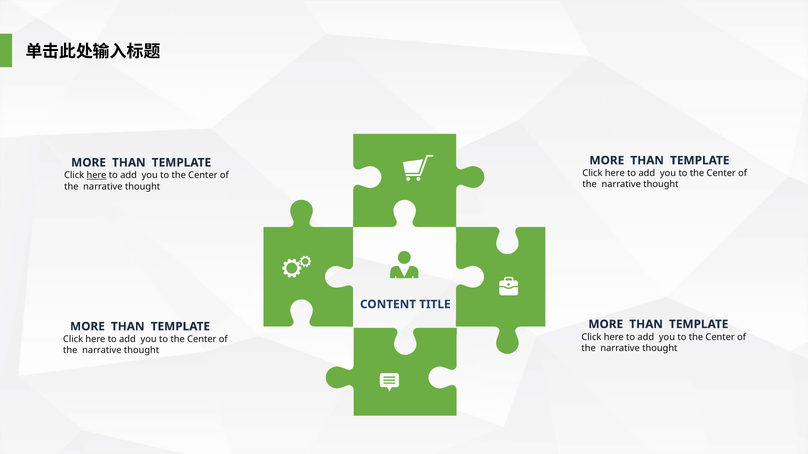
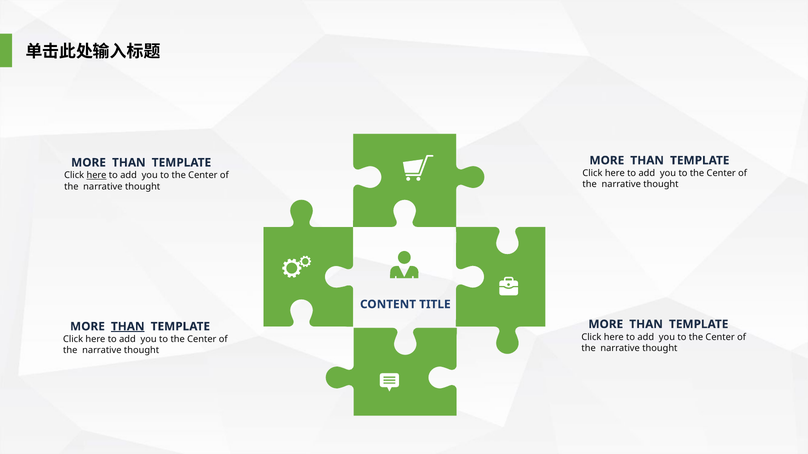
THAN at (128, 327) underline: none -> present
